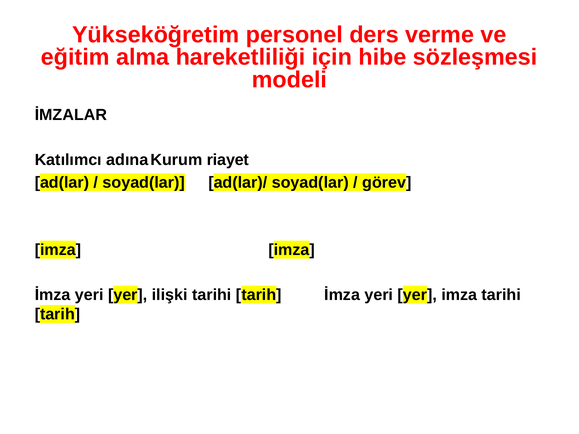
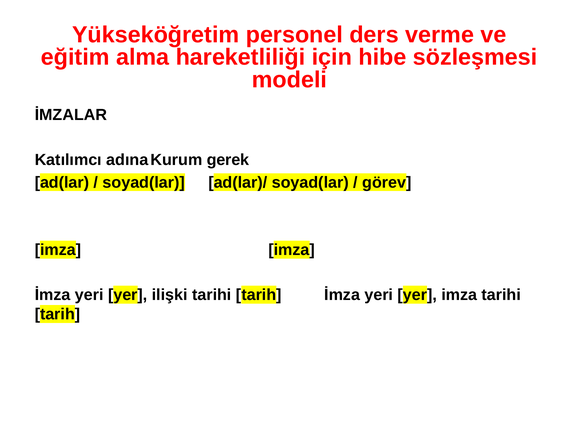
riayet: riayet -> gerek
